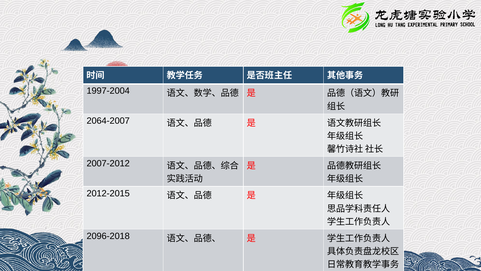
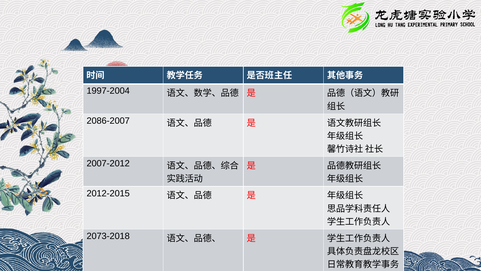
2064-2007: 2064-2007 -> 2086-2007
2096-2018: 2096-2018 -> 2073-2018
